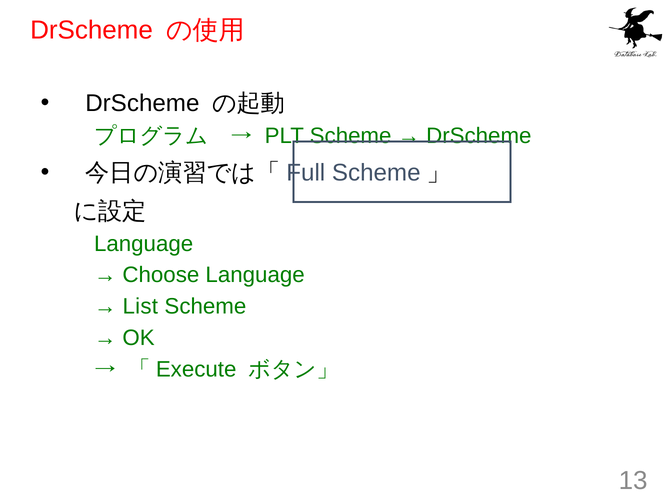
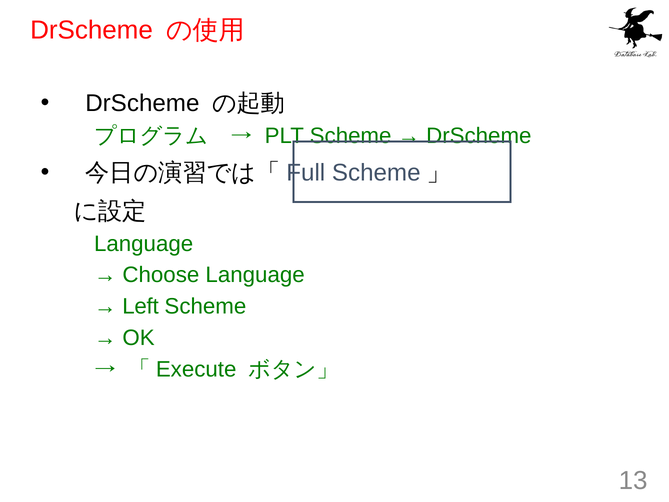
List: List -> Left
